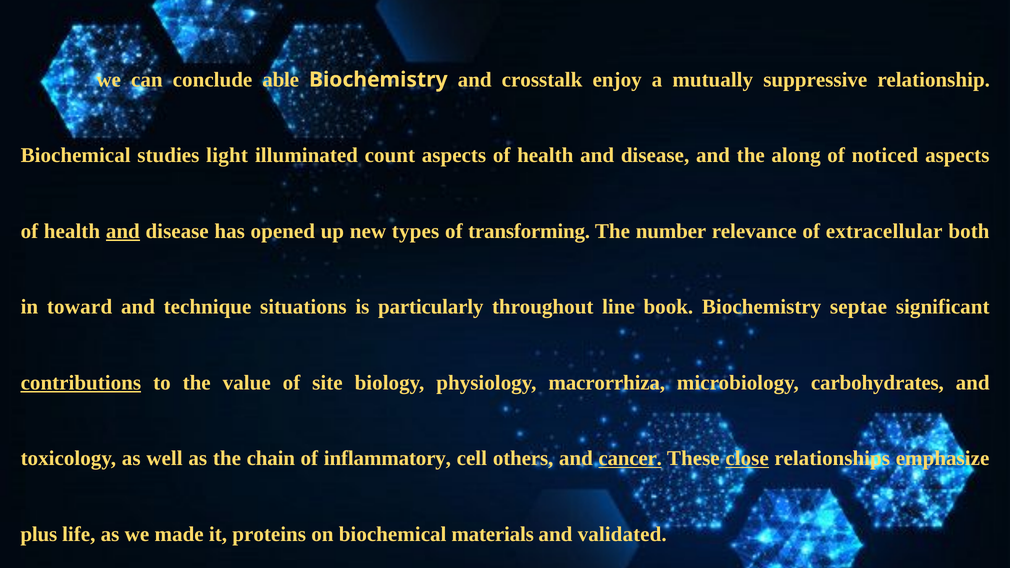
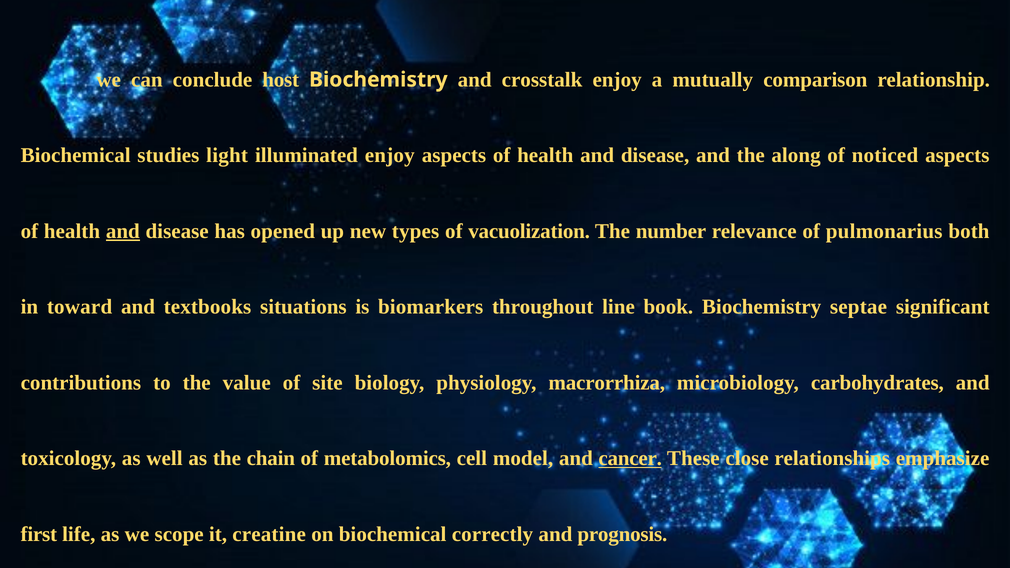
able: able -> host
suppressive: suppressive -> comparison
illuminated count: count -> enjoy
transforming: transforming -> vacuolization
extracellular: extracellular -> pulmonarius
technique: technique -> textbooks
particularly: particularly -> biomarkers
contributions underline: present -> none
inflammatory: inflammatory -> metabolomics
others: others -> model
close underline: present -> none
plus: plus -> first
made: made -> scope
proteins: proteins -> creatine
materials: materials -> correctly
validated: validated -> prognosis
